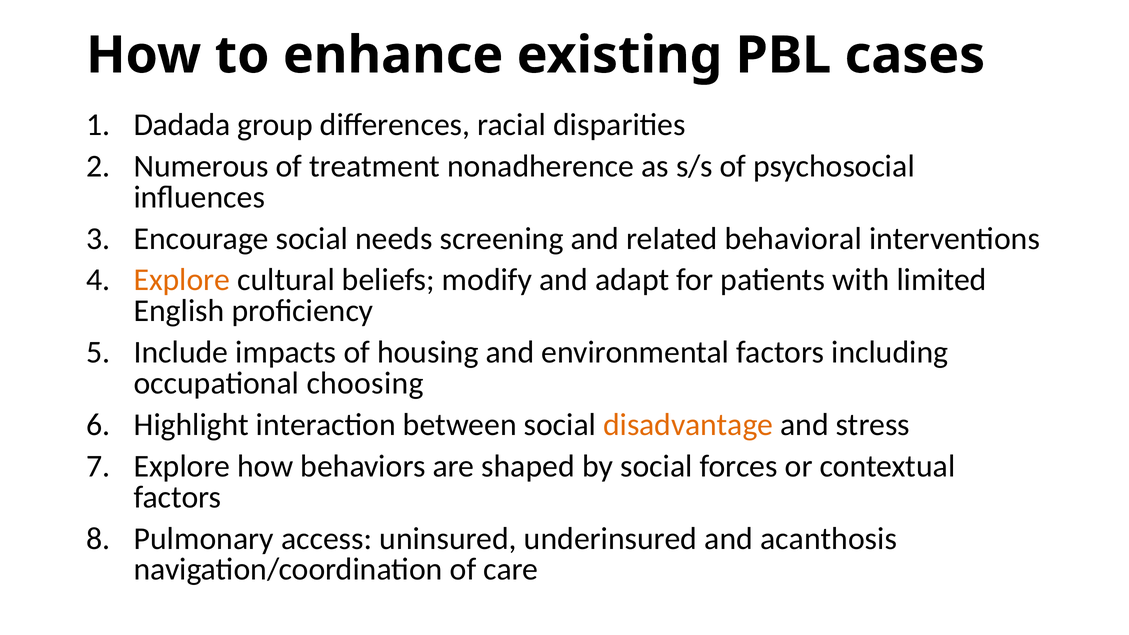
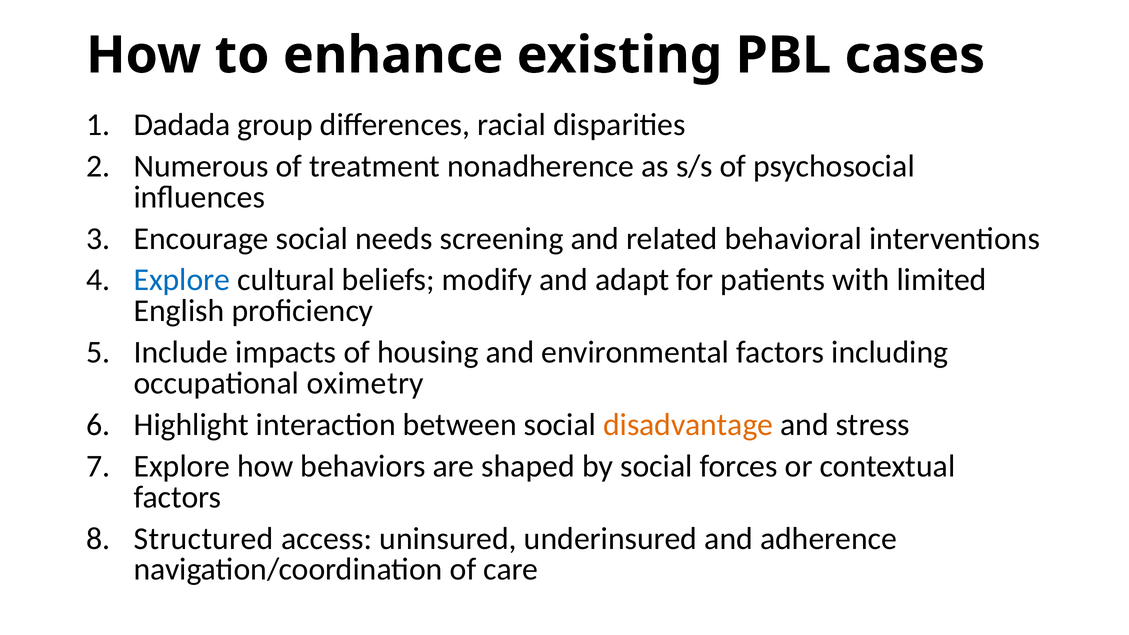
Explore at (182, 280) colour: orange -> blue
choosing: choosing -> oximetry
Pulmonary: Pulmonary -> Structured
acanthosis: acanthosis -> adherence
